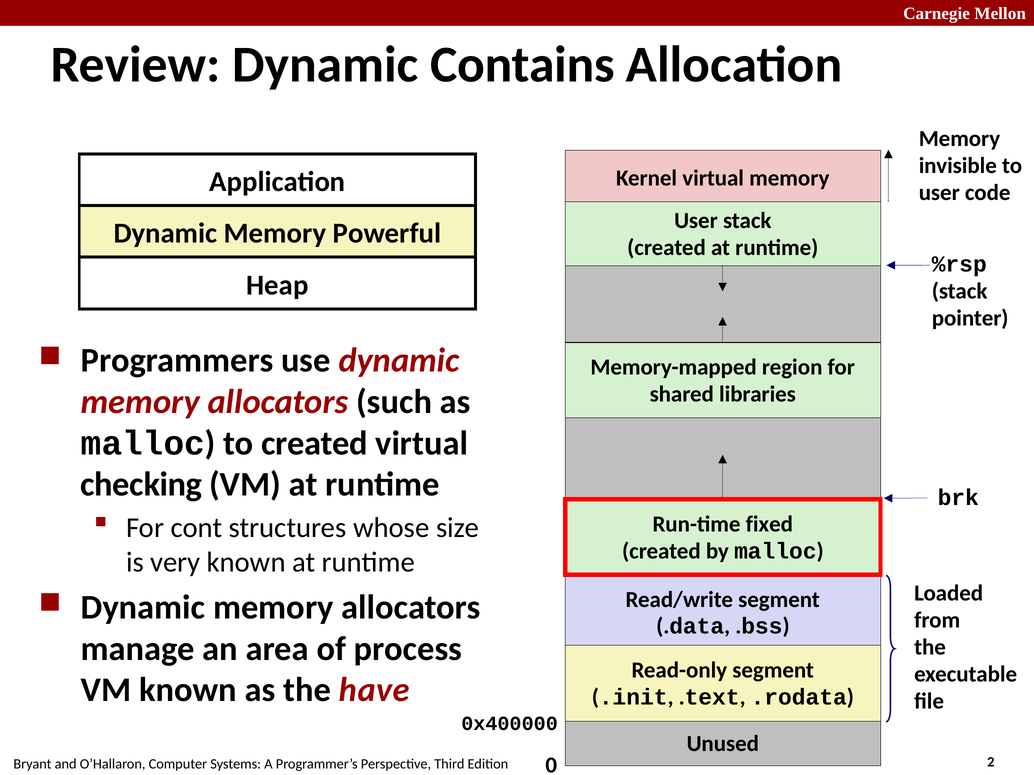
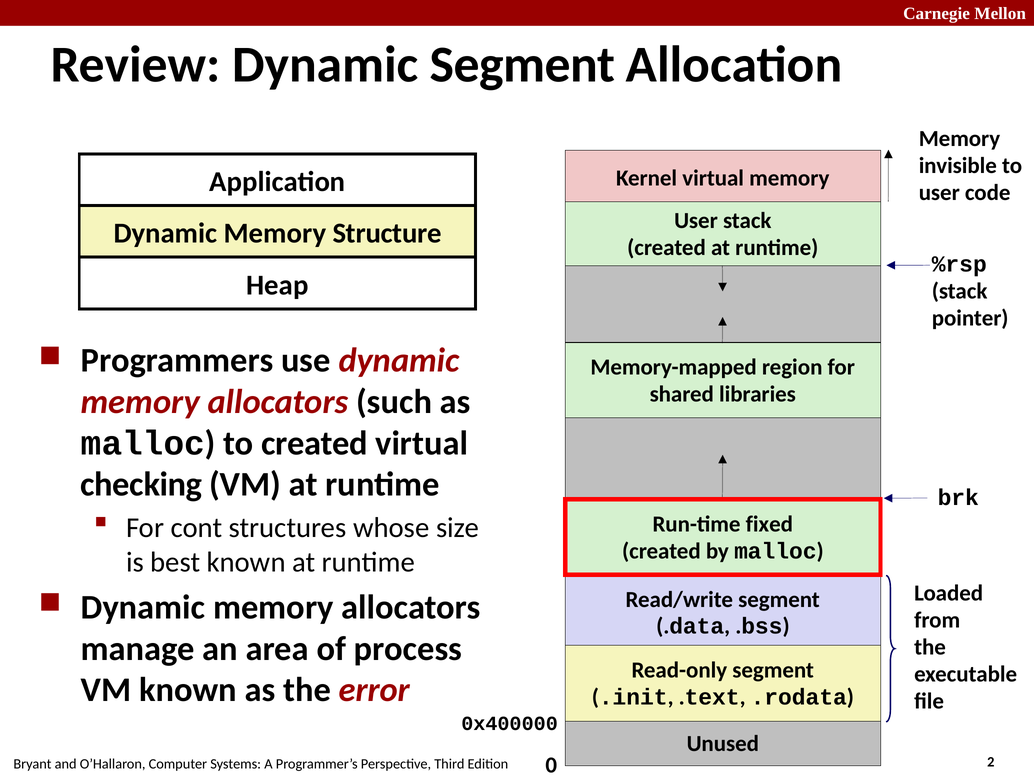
Dynamic Contains: Contains -> Segment
Powerful: Powerful -> Structure
very: very -> best
have: have -> error
